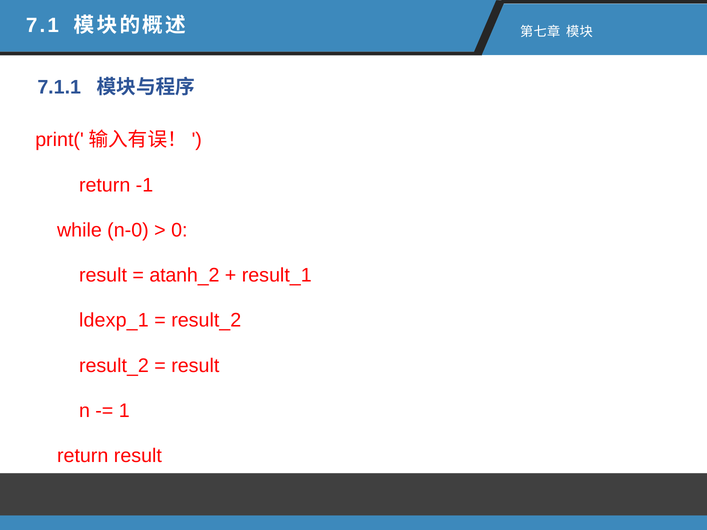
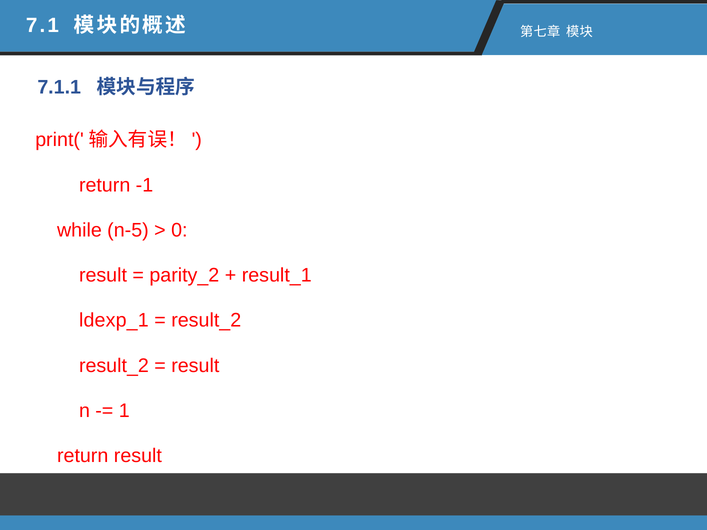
n-0: n-0 -> n-5
atanh_2: atanh_2 -> parity_2
